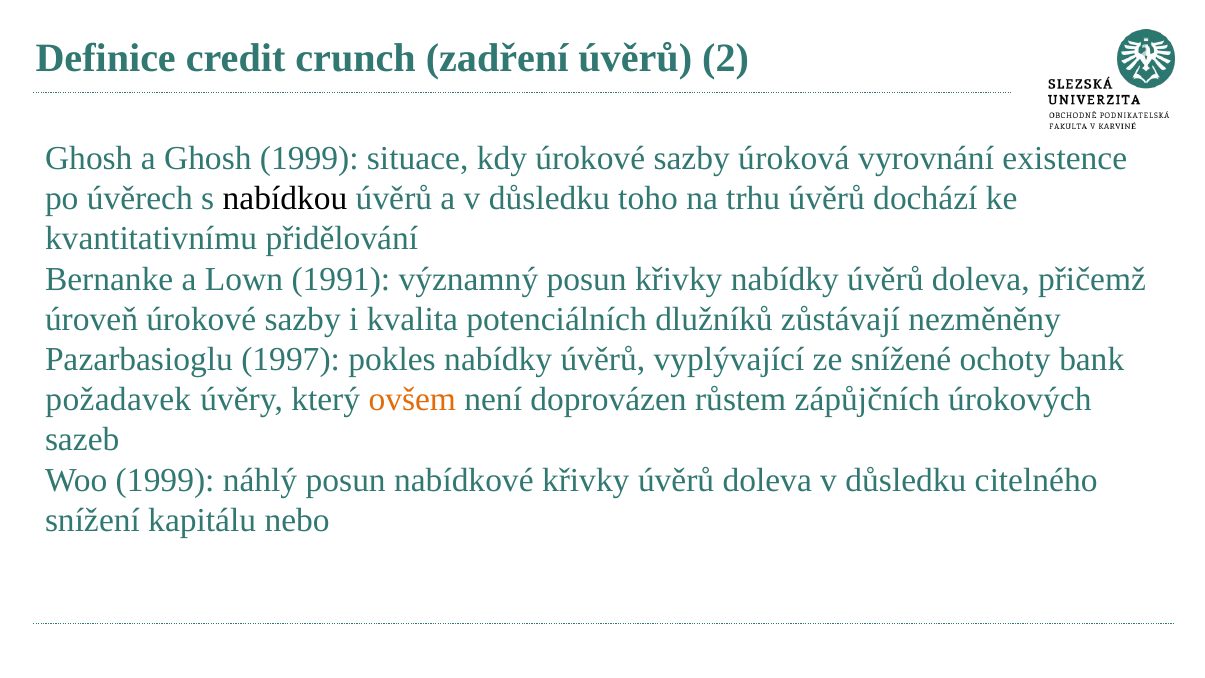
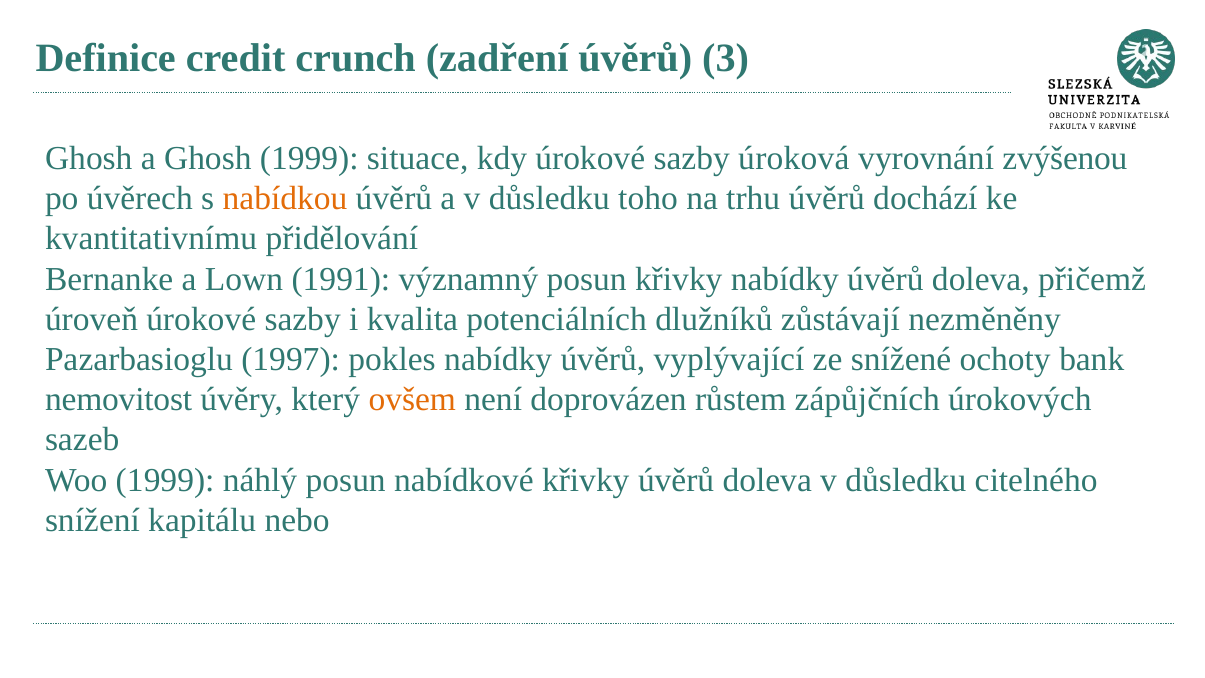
2: 2 -> 3
existence: existence -> zvýšenou
nabídkou colour: black -> orange
požadavek: požadavek -> nemovitost
